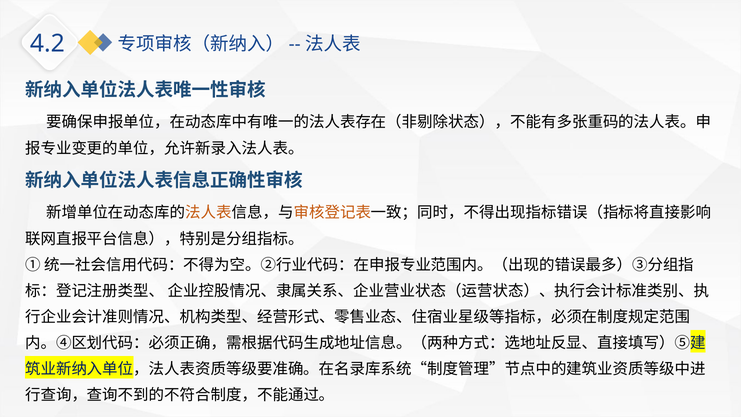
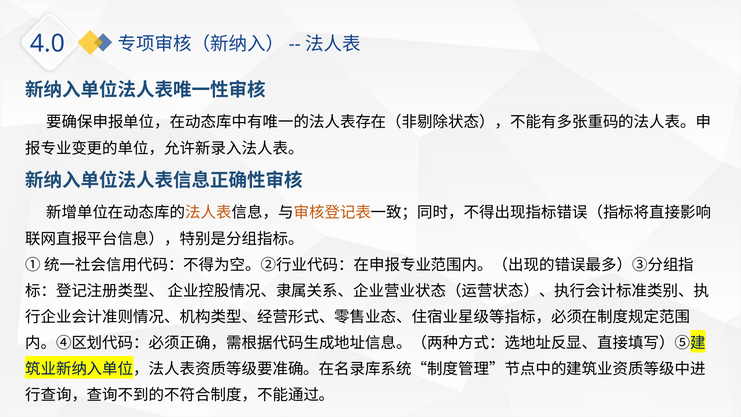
4.2: 4.2 -> 4.0
